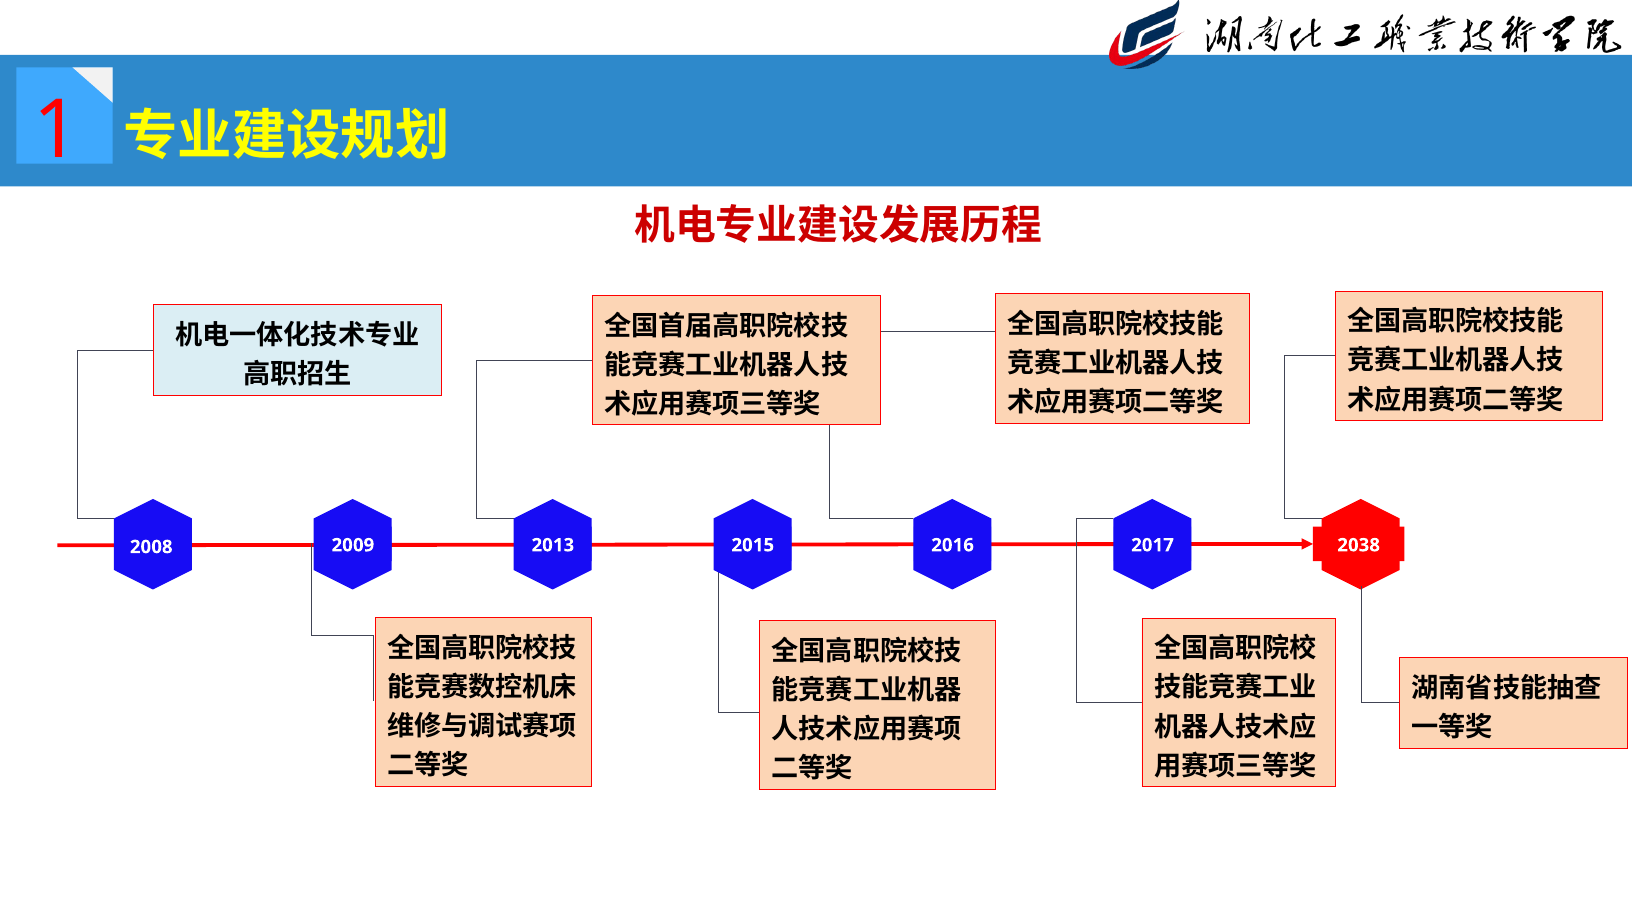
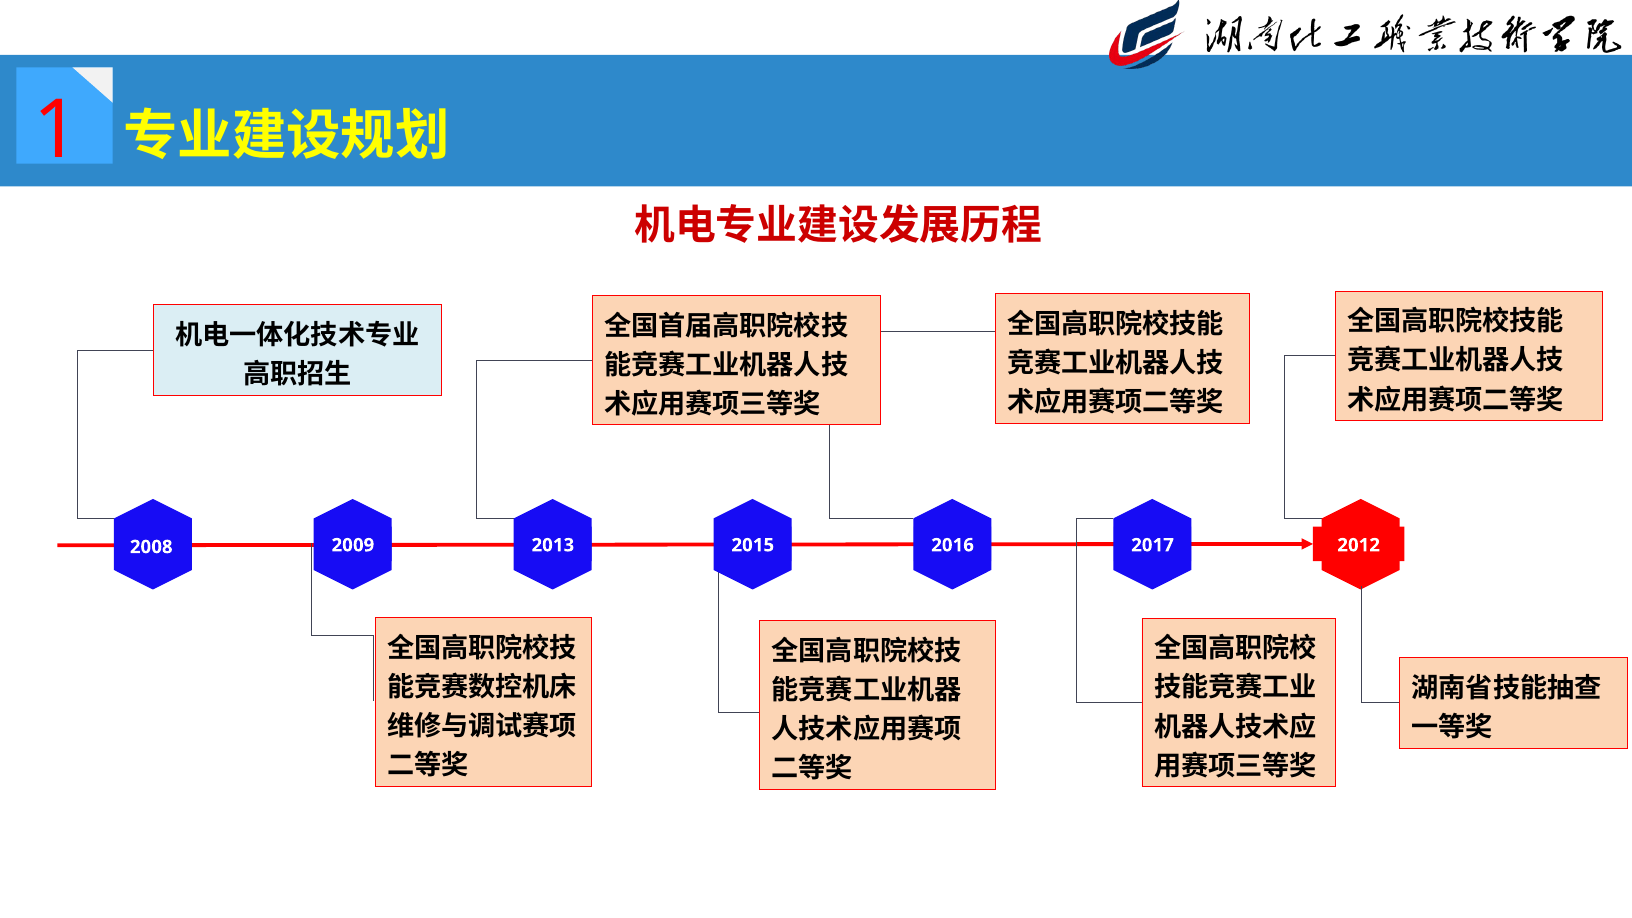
2038: 2038 -> 2012
